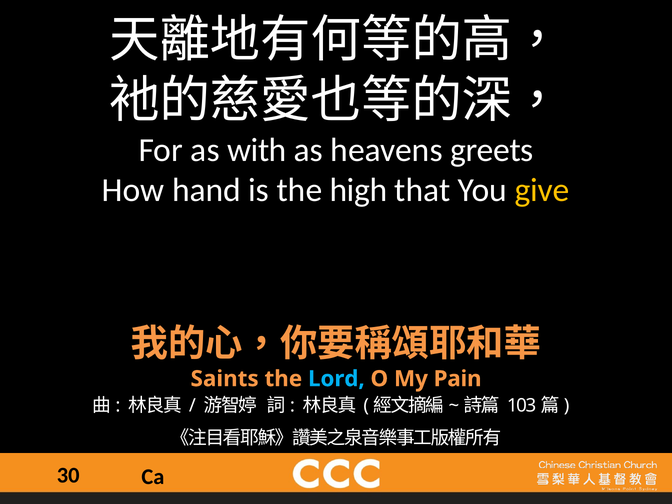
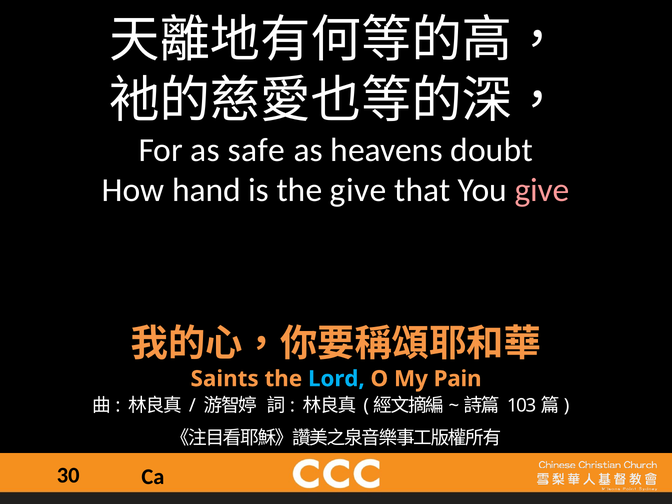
with: with -> safe
greets: greets -> doubt
the high: high -> give
give at (542, 190) colour: yellow -> pink
